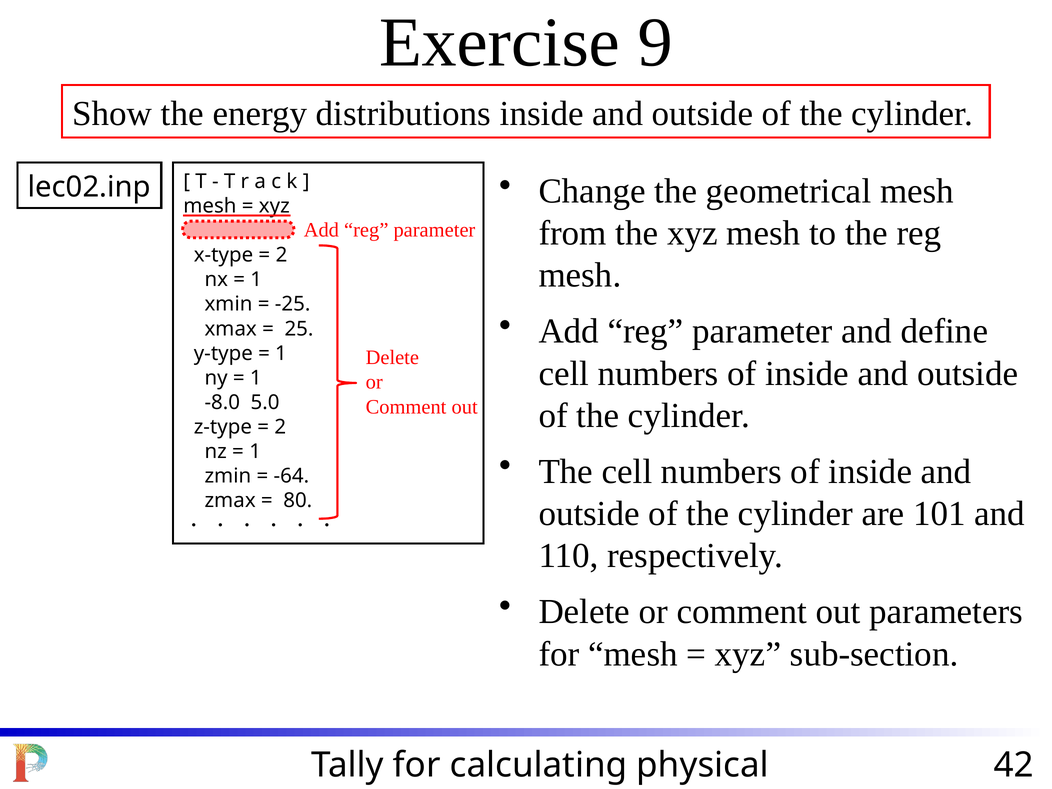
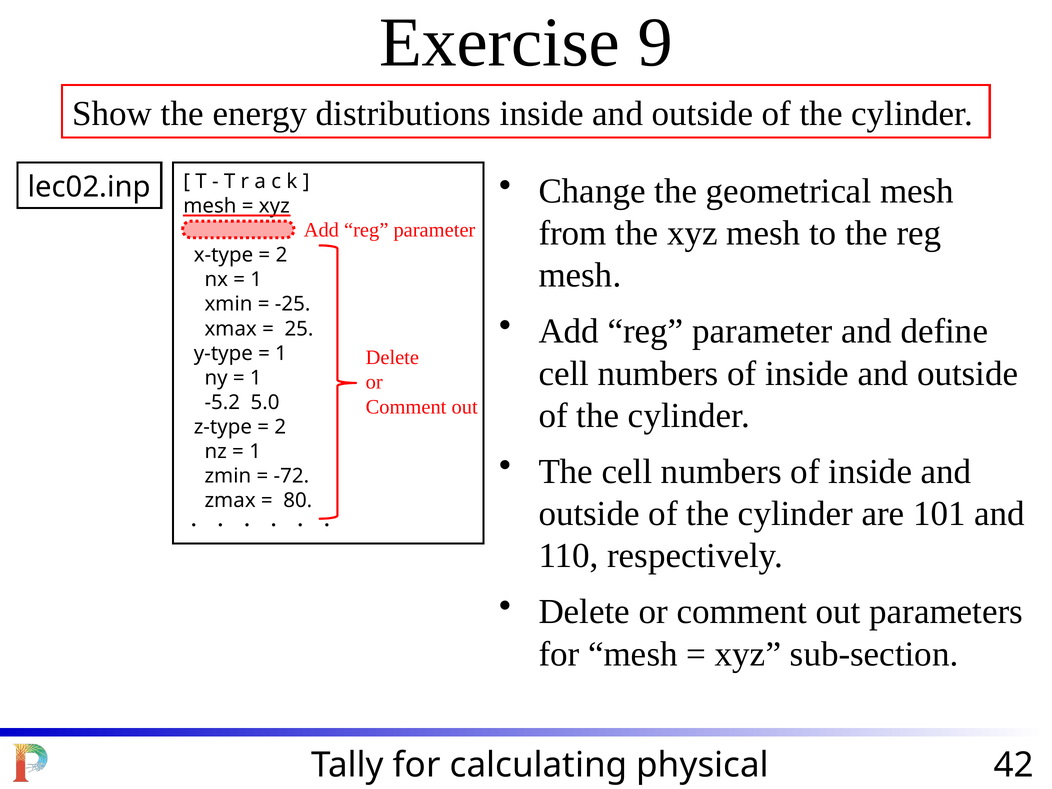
-8.0: -8.0 -> -5.2
-64: -64 -> -72
